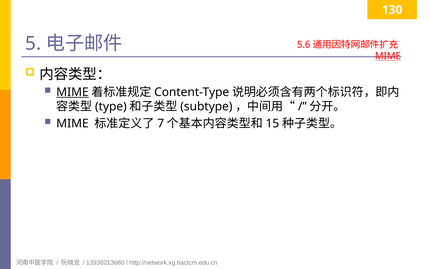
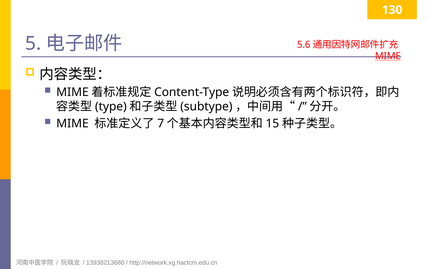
MIME at (72, 92) underline: present -> none
